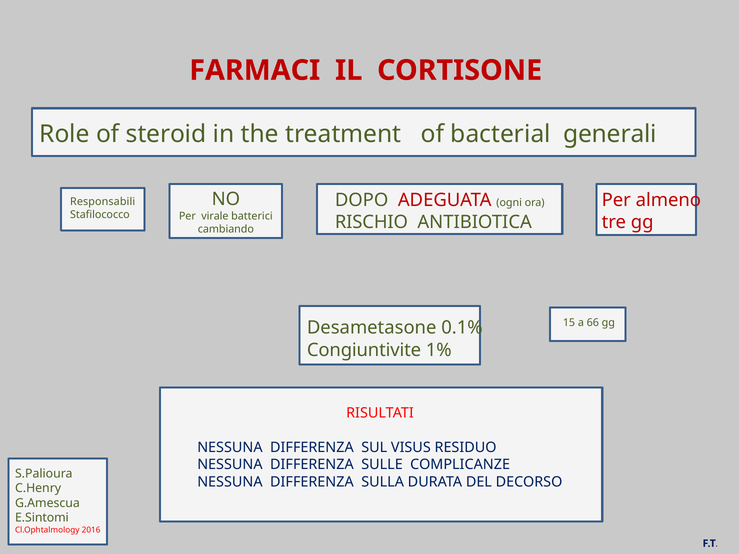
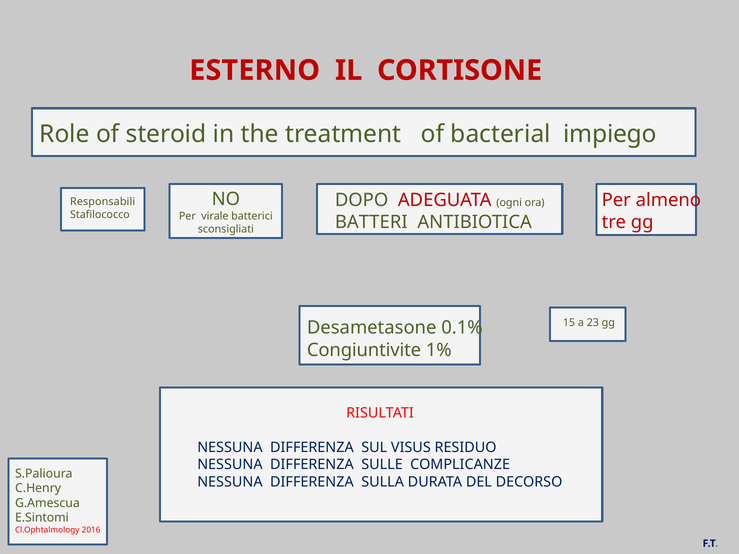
FARMACI: FARMACI -> ESTERNO
generali: generali -> impiego
RISCHIO: RISCHIO -> BATTERI
cambiando: cambiando -> sconsigliati
66: 66 -> 23
